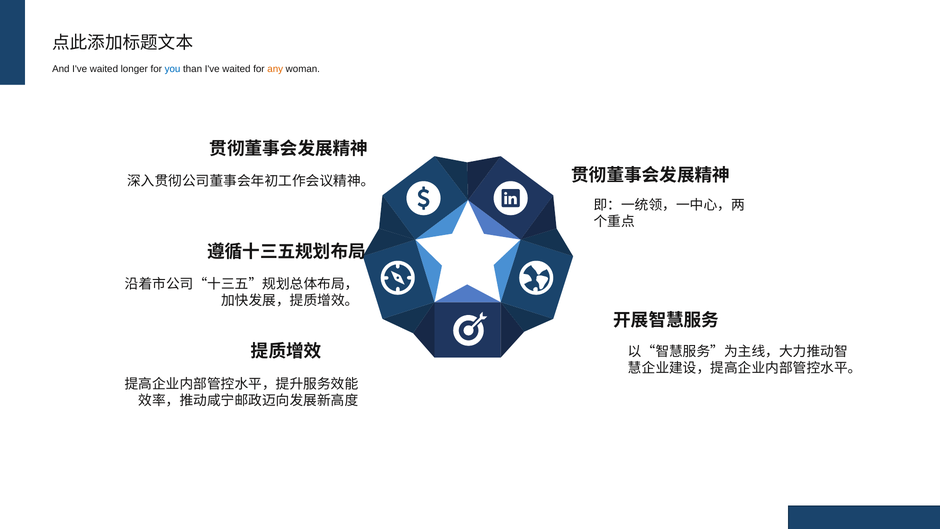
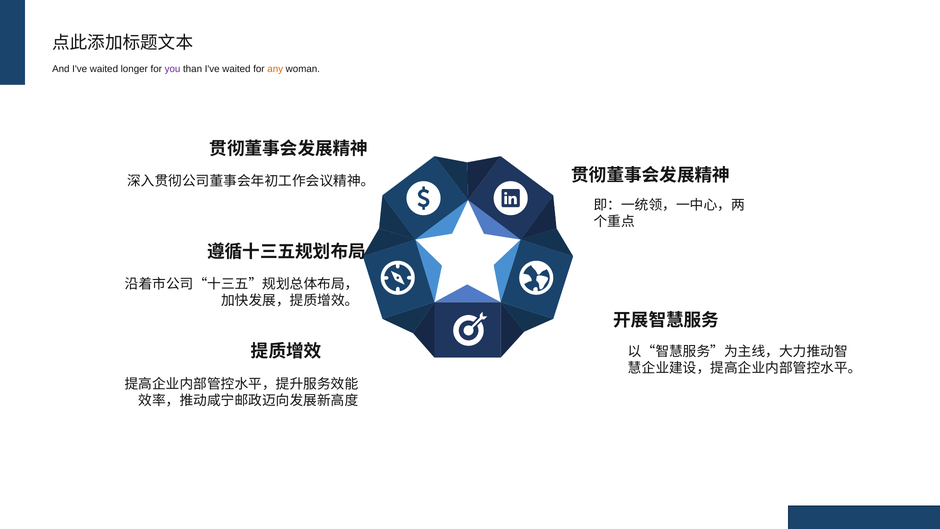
you colour: blue -> purple
